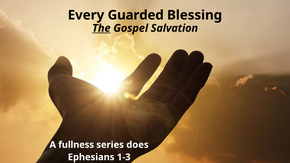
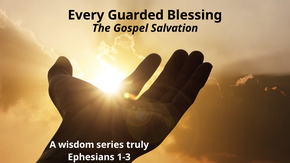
The underline: present -> none
fullness: fullness -> wisdom
does: does -> truly
